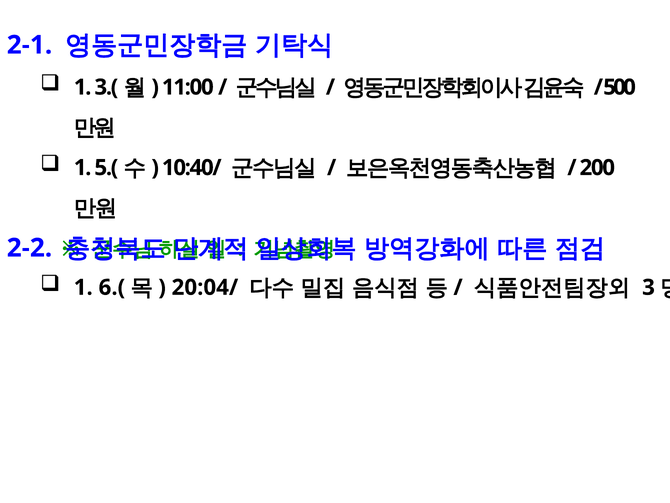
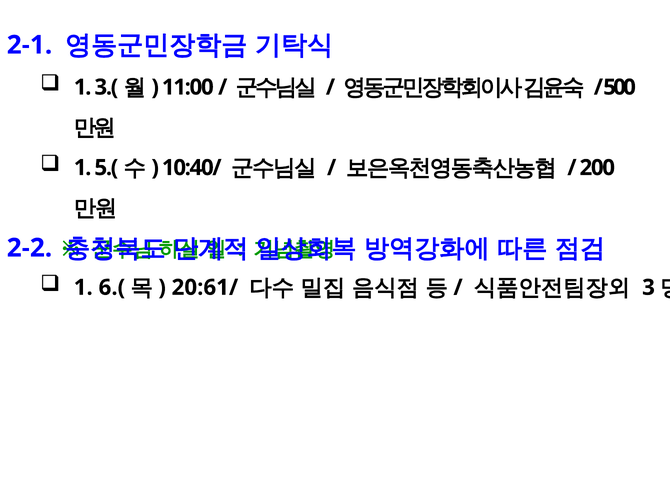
20:04/: 20:04/ -> 20:61/
